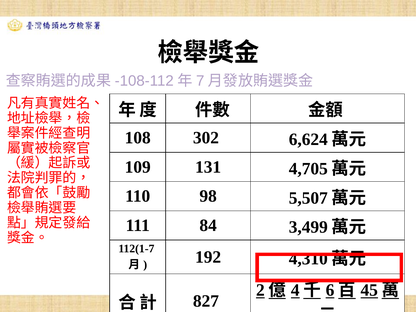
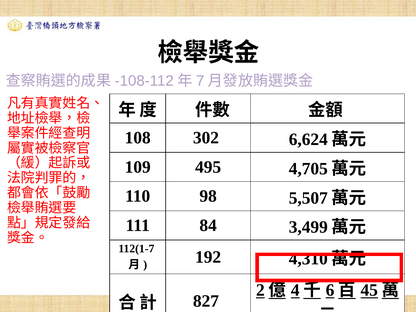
131: 131 -> 495
